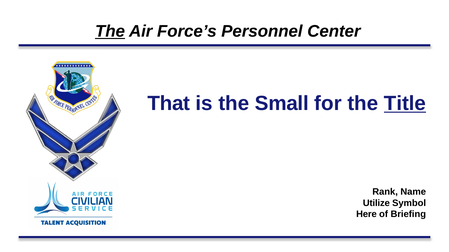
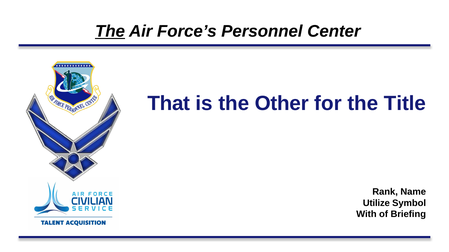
Small: Small -> Other
Title underline: present -> none
Here: Here -> With
